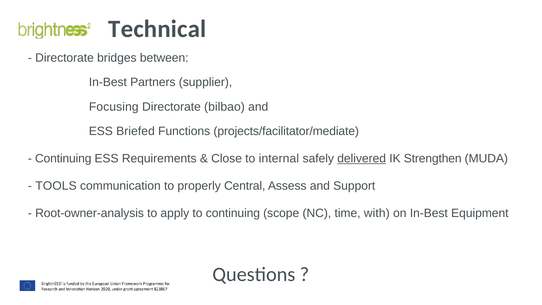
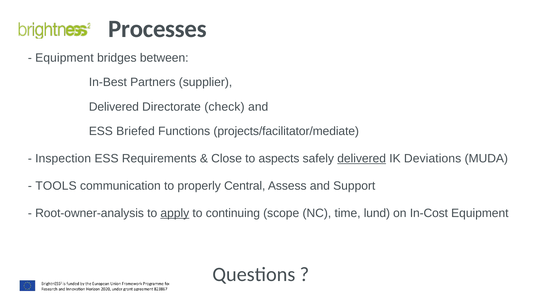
Technical: Technical -> Processes
Directorate at (65, 58): Directorate -> Equipment
Focusing at (114, 107): Focusing -> Delivered
bilbao: bilbao -> check
Continuing at (63, 159): Continuing -> Inspection
internal: internal -> aspects
Strengthen: Strengthen -> Deviations
apply underline: none -> present
with: with -> lund
on In-Best: In-Best -> In-Cost
